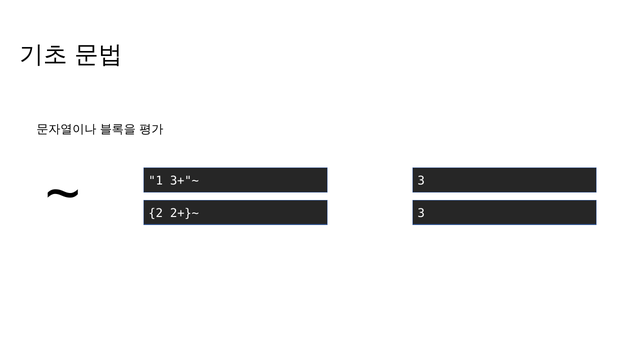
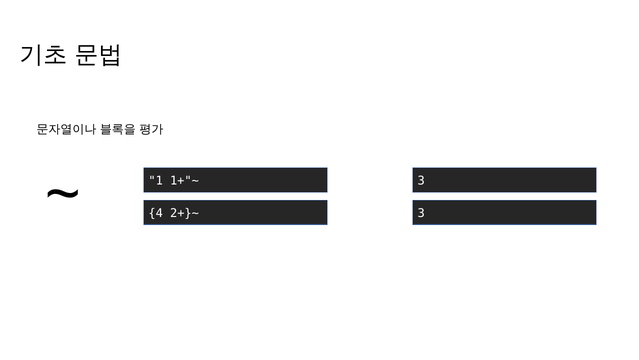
3+"~: 3+"~ -> 1+"~
2: 2 -> 4
